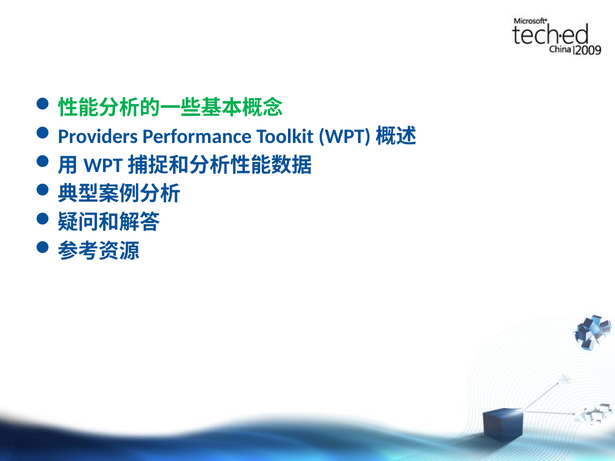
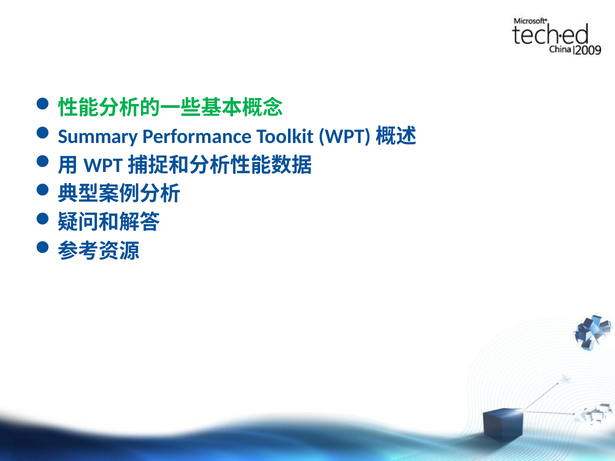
Providers: Providers -> Summary
